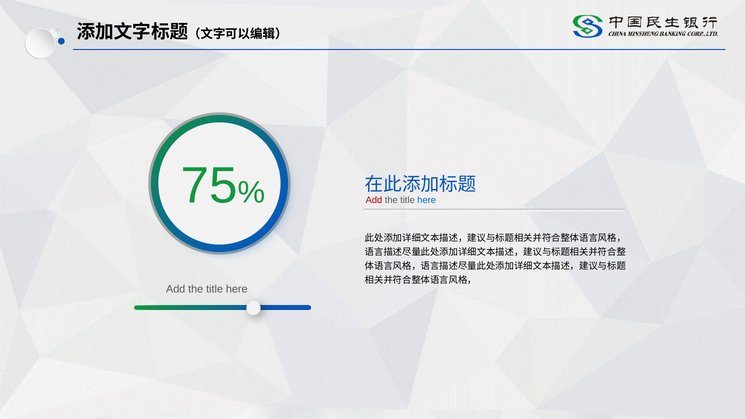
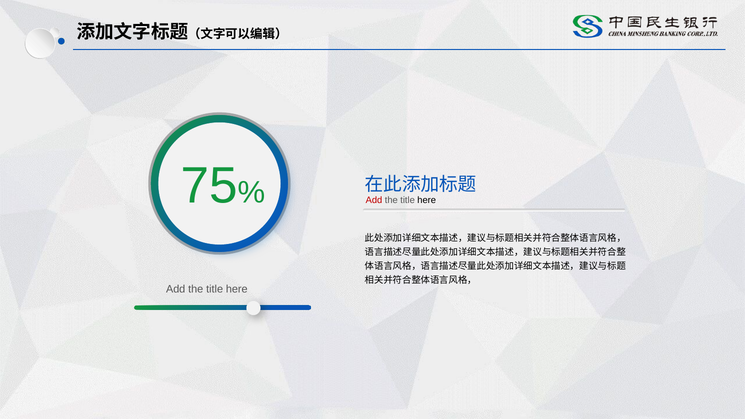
here at (427, 200) colour: blue -> black
